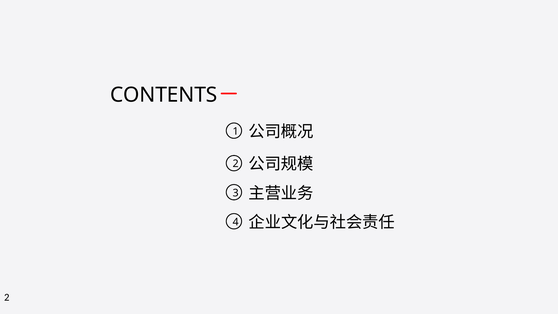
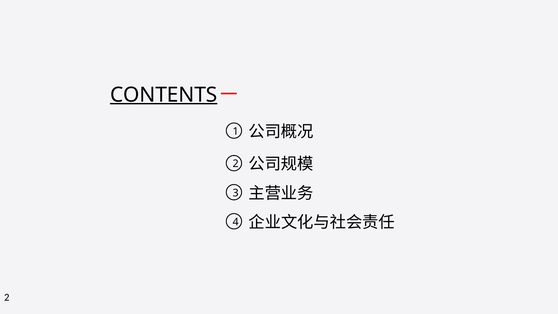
CONTENTS underline: none -> present
